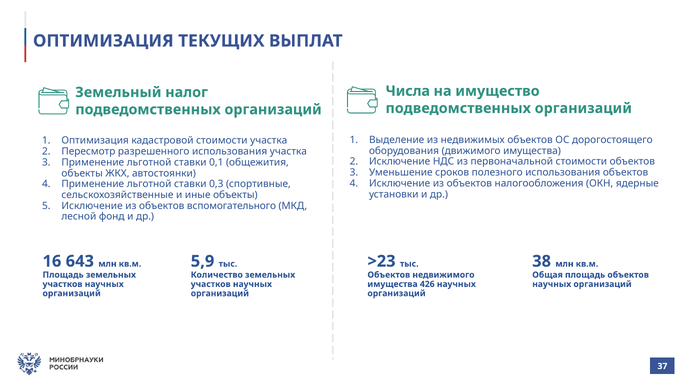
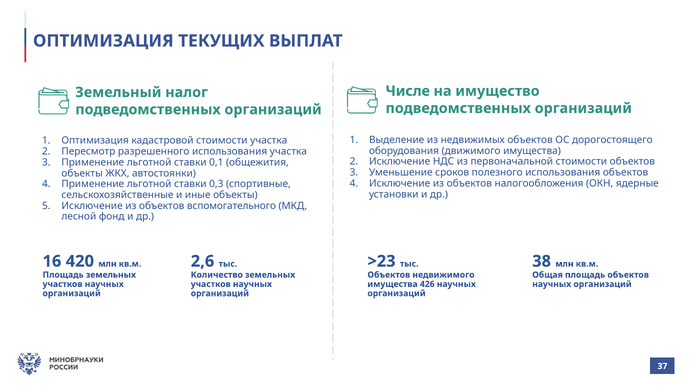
Числа: Числа -> Числе
643: 643 -> 420
5,9: 5,9 -> 2,6
